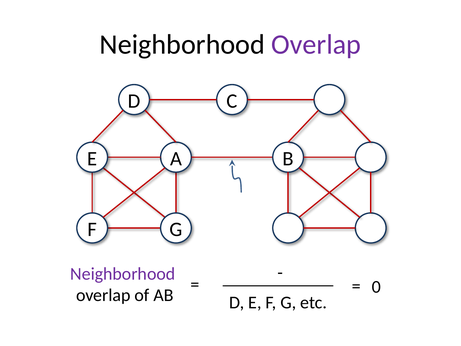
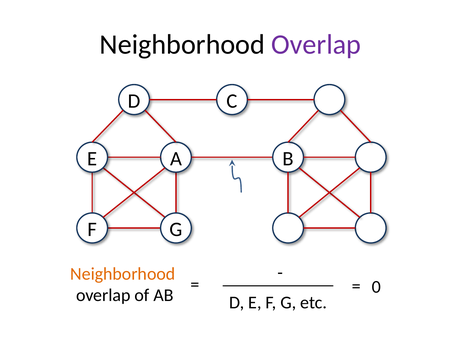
Neighborhood at (123, 274) colour: purple -> orange
